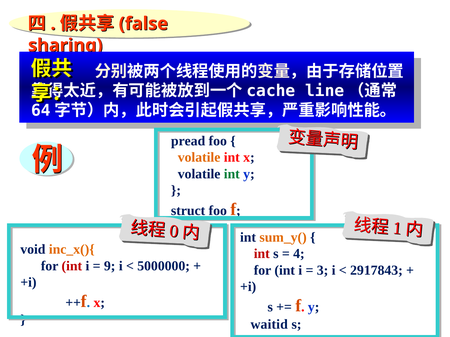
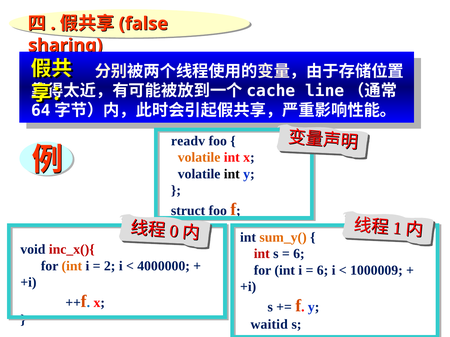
pread: pread -> readv
int at (232, 174) colour: green -> black
inc_x(){ colour: orange -> red
4 at (299, 254): 4 -> 6
int at (72, 266) colour: red -> orange
9: 9 -> 2
5000000: 5000000 -> 4000000
3 at (323, 271): 3 -> 6
2917843: 2917843 -> 1000009
